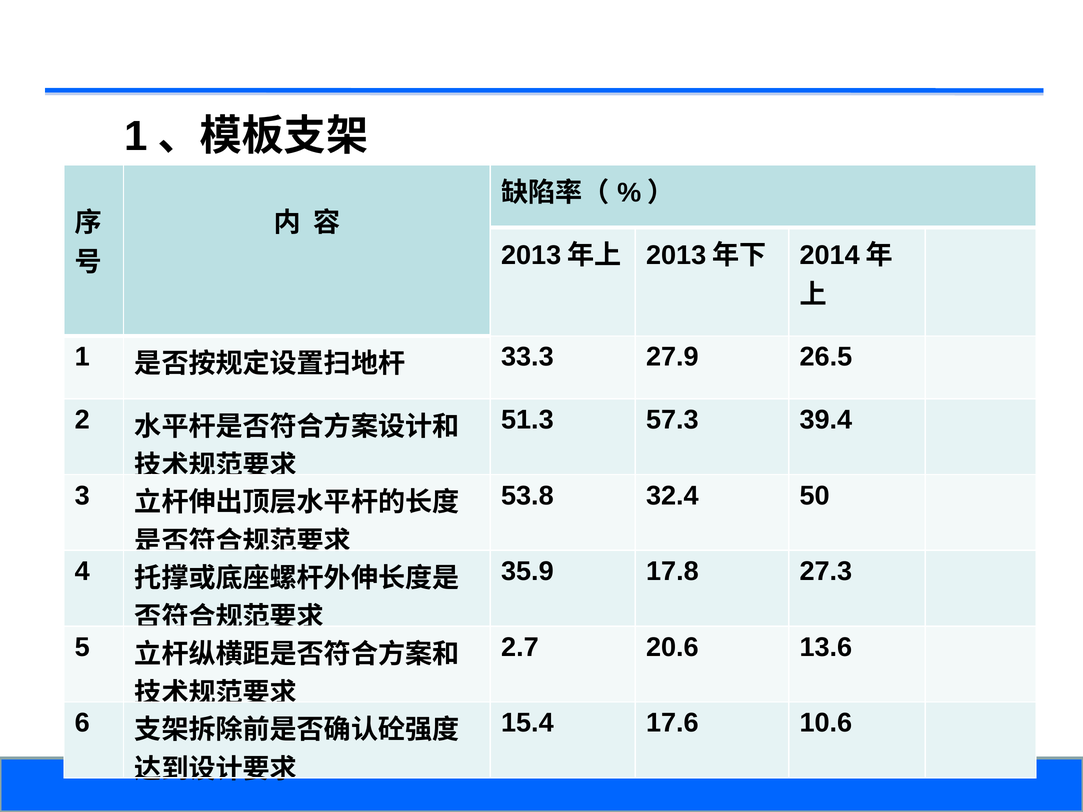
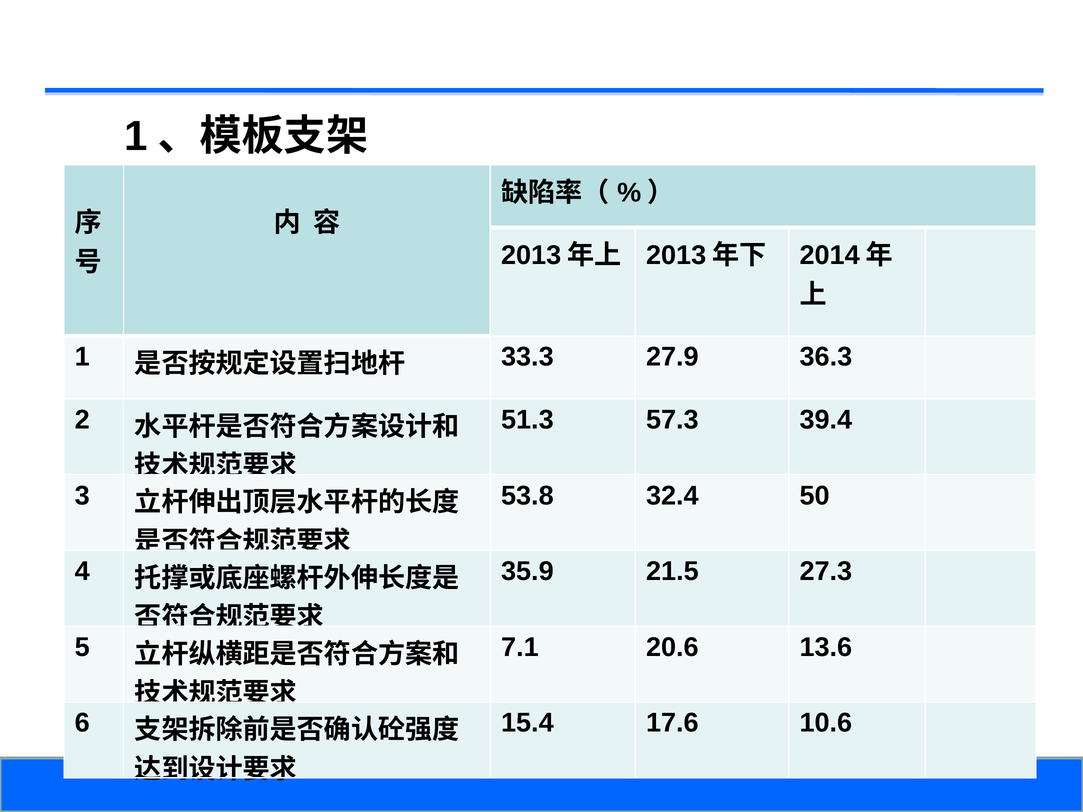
26.5: 26.5 -> 36.3
17.8: 17.8 -> 21.5
2.7: 2.7 -> 7.1
